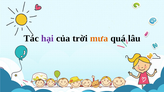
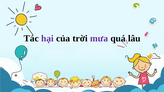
mưa colour: orange -> purple
